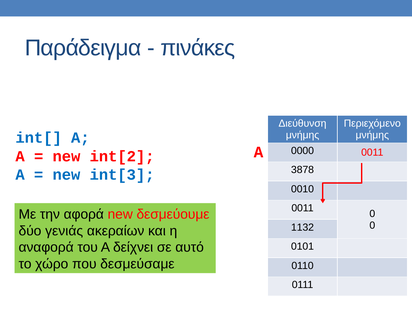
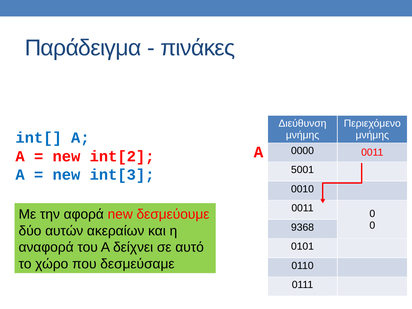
3878: 3878 -> 5001
1132: 1132 -> 9368
γενιάς: γενιάς -> αυτών
